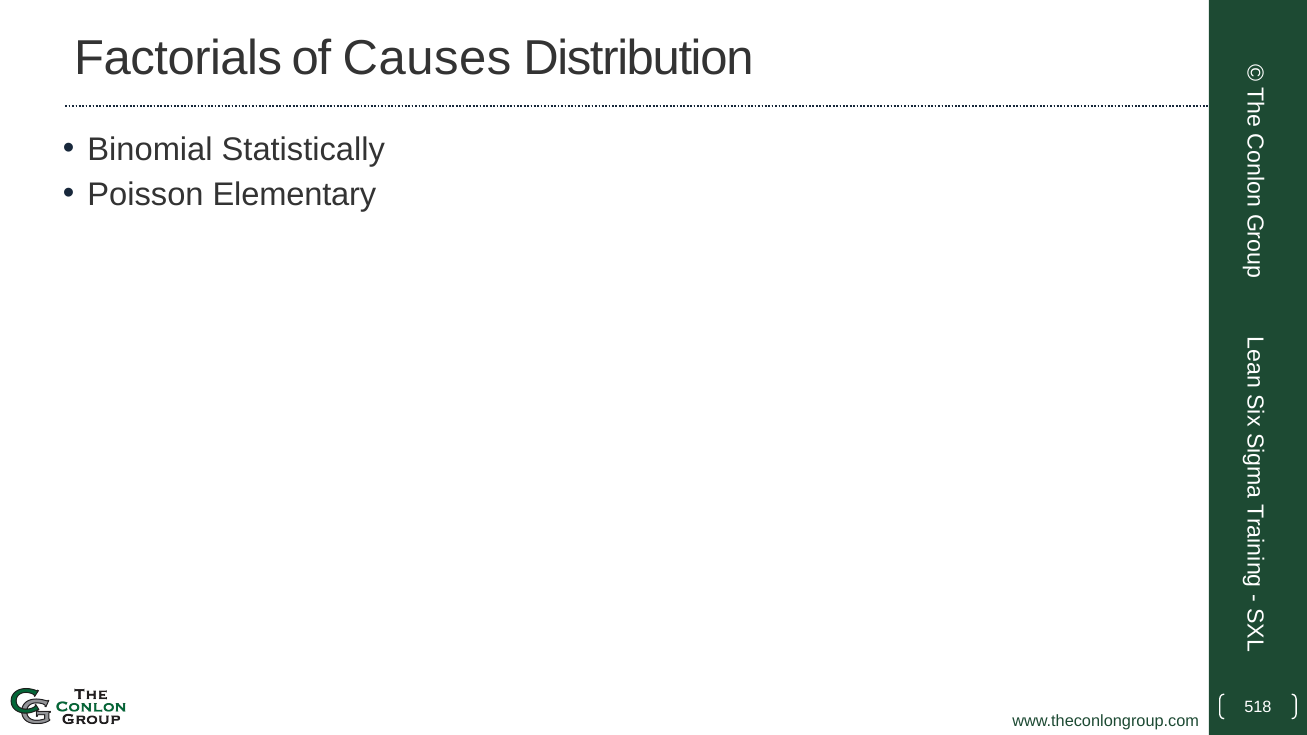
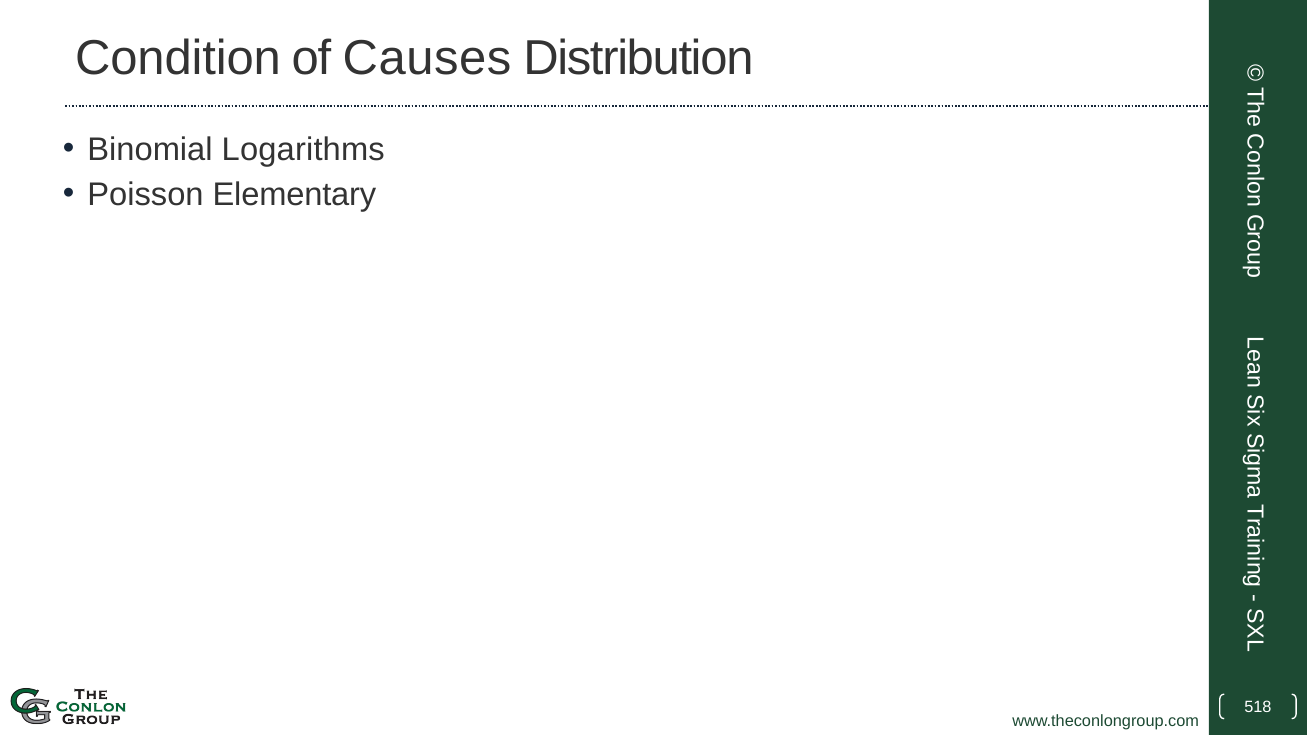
Factorials: Factorials -> Condition
Statistically: Statistically -> Logarithms
